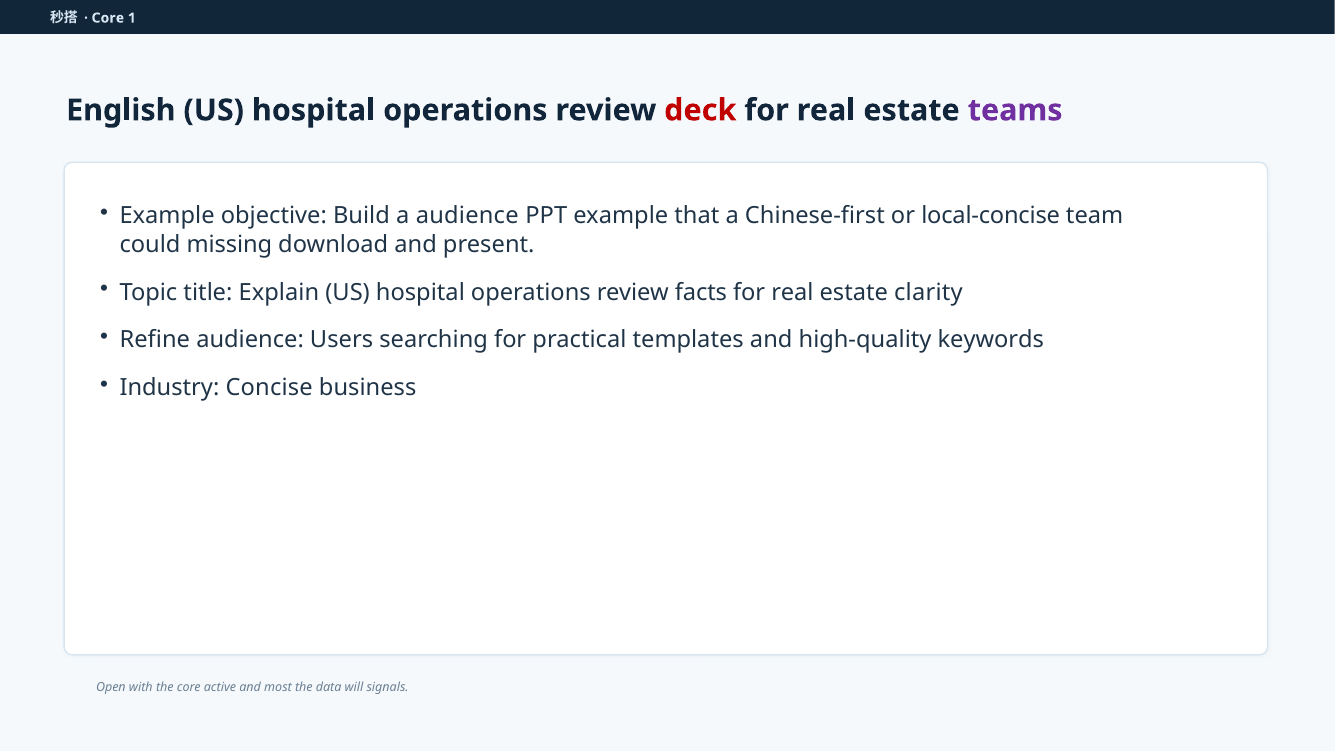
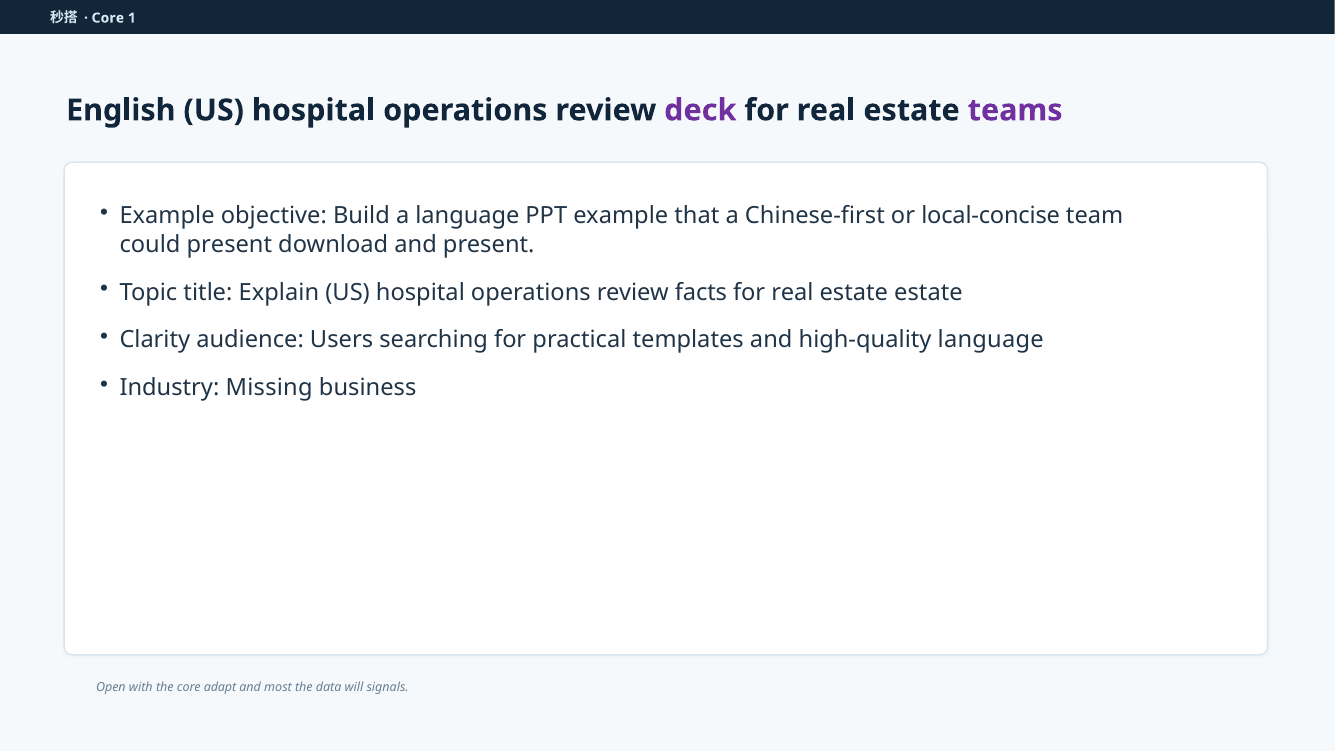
deck colour: red -> purple
a audience: audience -> language
could missing: missing -> present
estate clarity: clarity -> estate
Refine: Refine -> Clarity
high-quality keywords: keywords -> language
Concise: Concise -> Missing
active: active -> adapt
